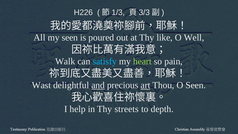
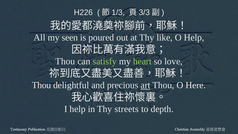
O Well: Well -> Help
Walk at (65, 61): Walk -> Thou
satisfy colour: light blue -> light green
pain: pain -> love
Wast at (41, 85): Wast -> Thou
and underline: present -> none
O Seen: Seen -> Here
